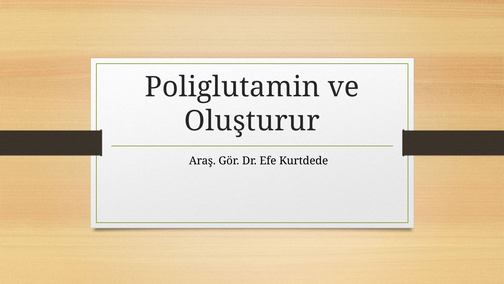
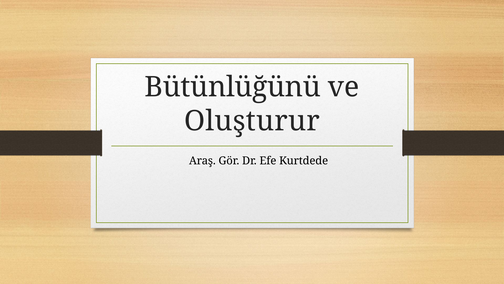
Poliglutamin: Poliglutamin -> Bütünlüğünü
